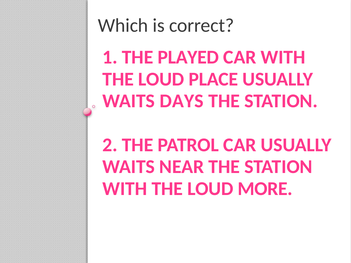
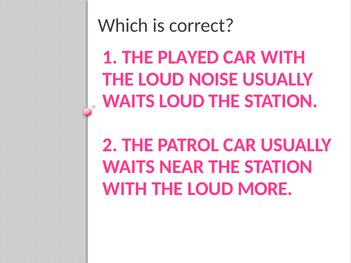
PLACE: PLACE -> NOISE
WAITS DAYS: DAYS -> LOUD
